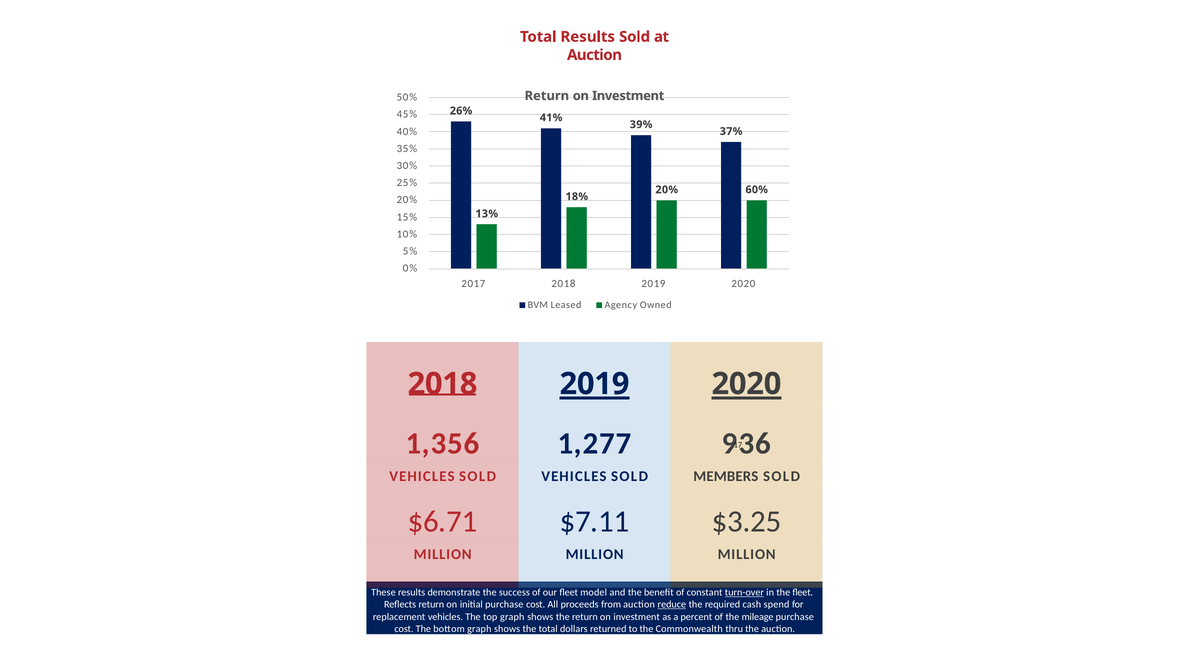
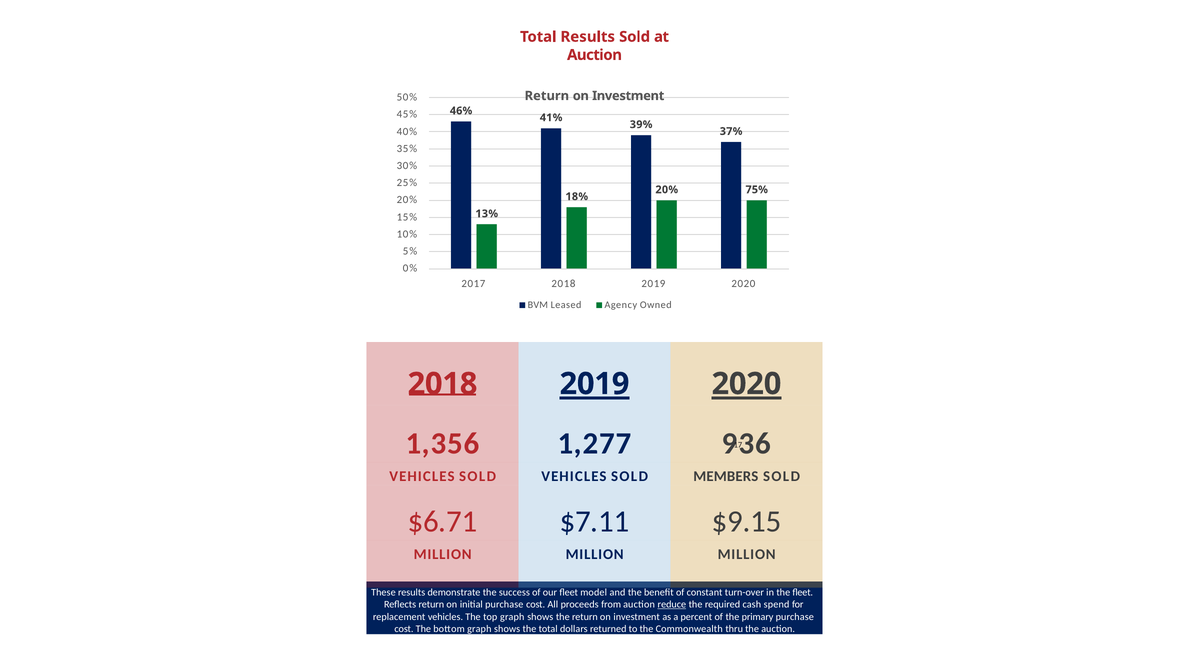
26%: 26% -> 46%
60%: 60% -> 75%
$3.25: $3.25 -> $9.15
turn-over underline: present -> none
mileage: mileage -> primary
